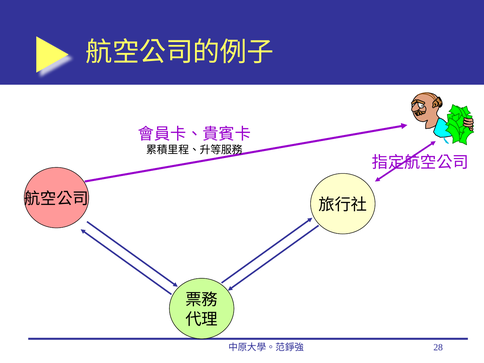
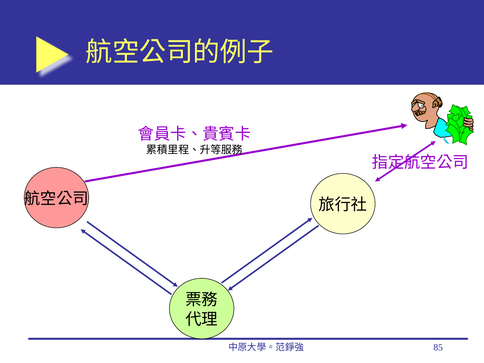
28: 28 -> 85
